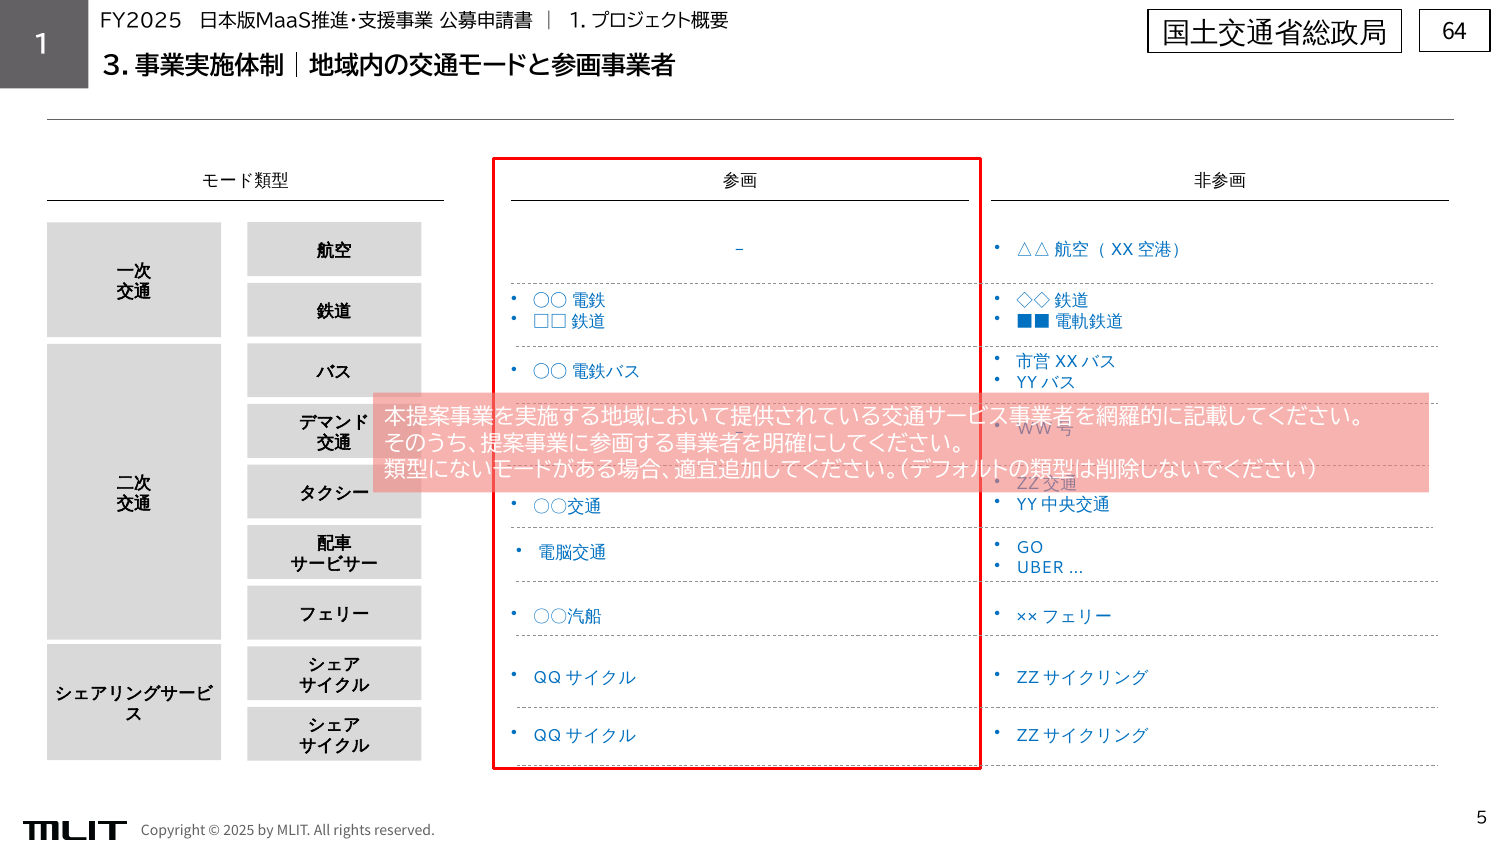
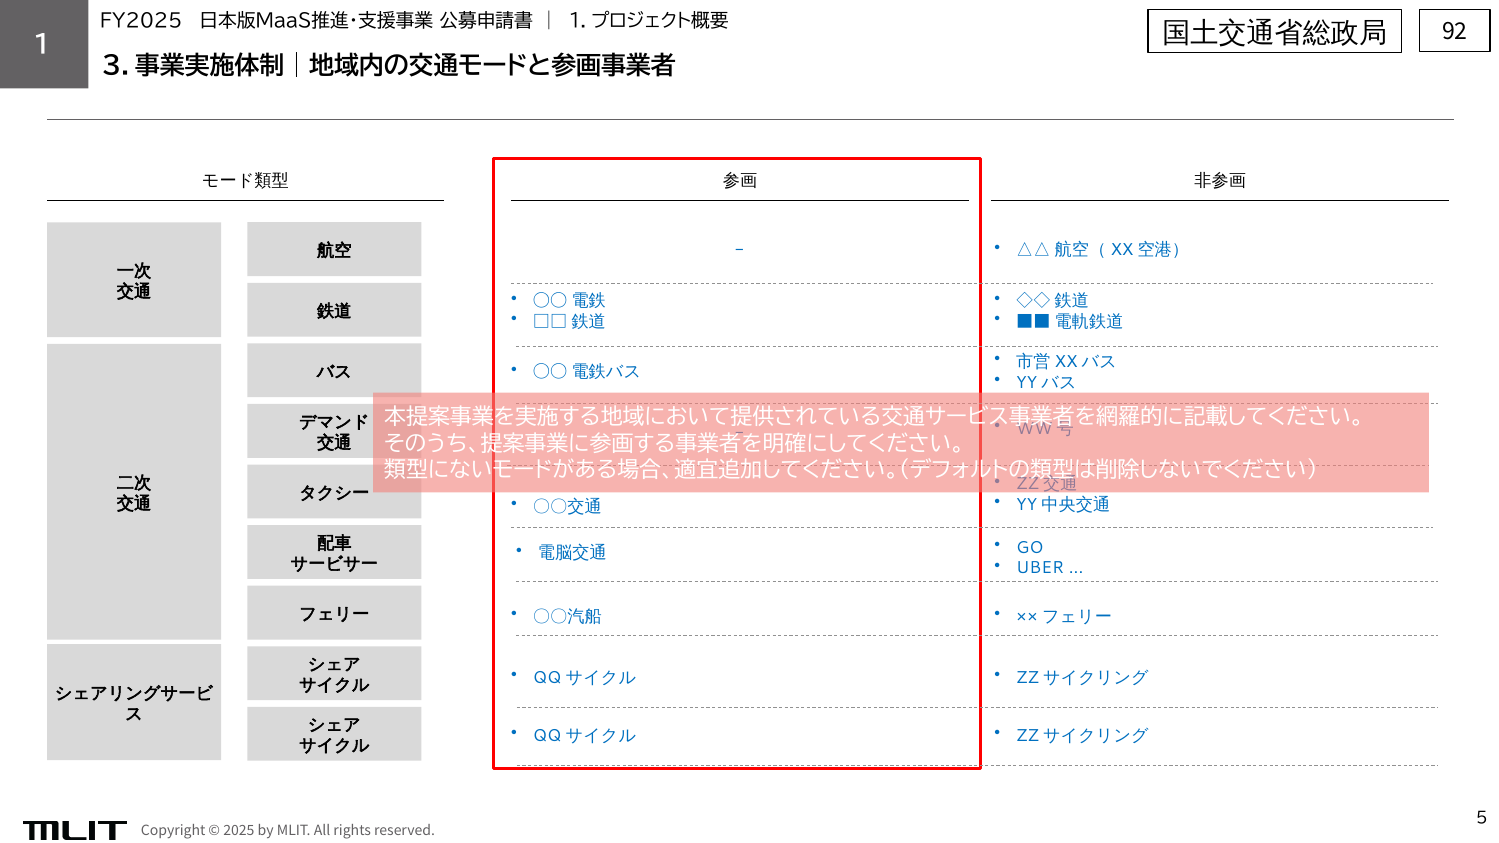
64: 64 -> 92
